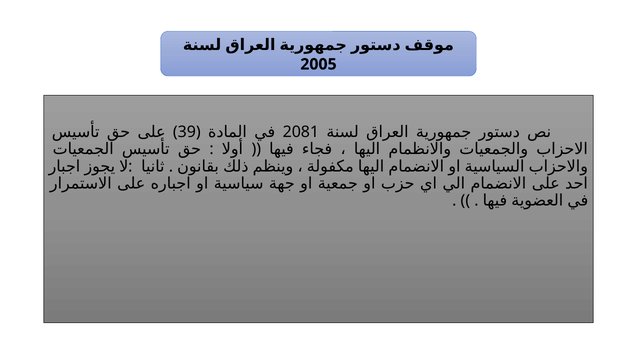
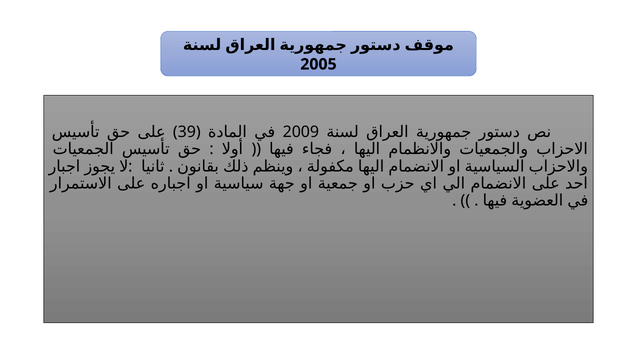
2081: 2081 -> 2009
